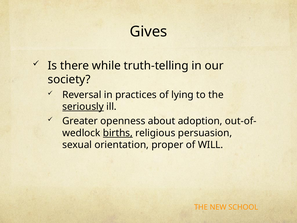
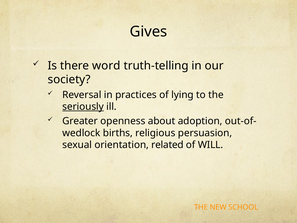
while: while -> word
births underline: present -> none
proper: proper -> related
